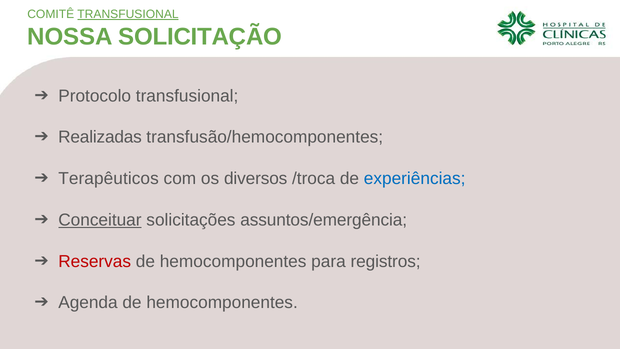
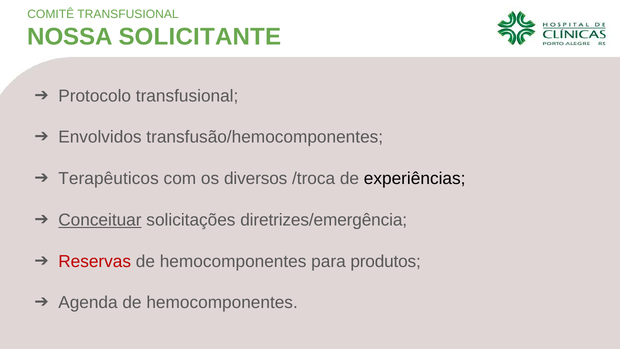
TRANSFUSIONAL at (128, 14) underline: present -> none
SOLICITAÇÃO: SOLICITAÇÃO -> SOLICITANTE
Realizadas: Realizadas -> Envolvidos
experiências colour: blue -> black
assuntos/emergência: assuntos/emergência -> diretrizes/emergência
registros: registros -> produtos
